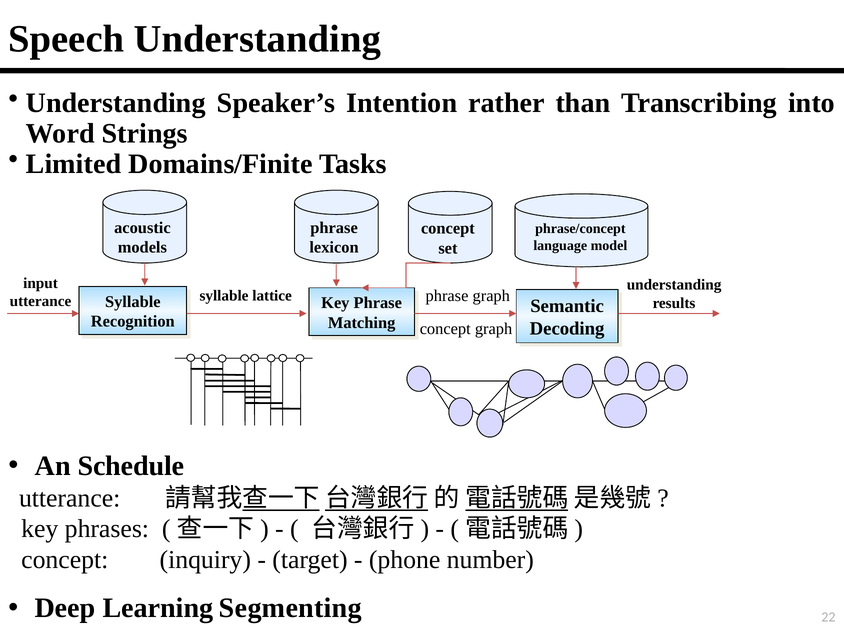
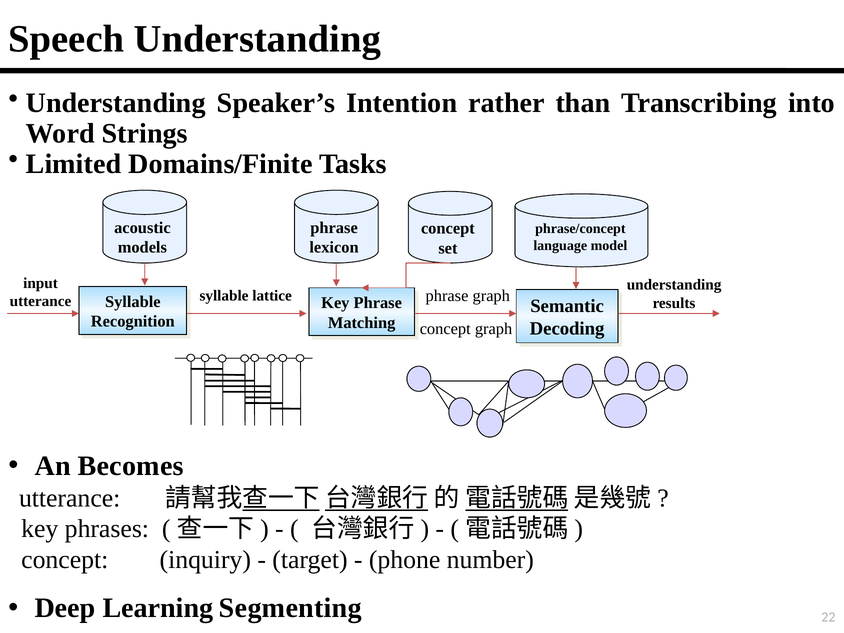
Schedule: Schedule -> Becomes
